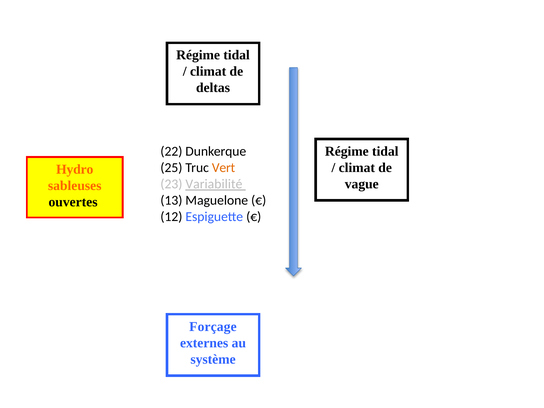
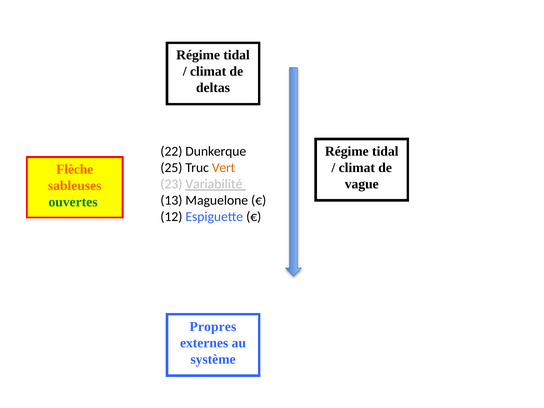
Hydro: Hydro -> Flèche
ouvertes colour: black -> green
Forçage: Forçage -> Propres
